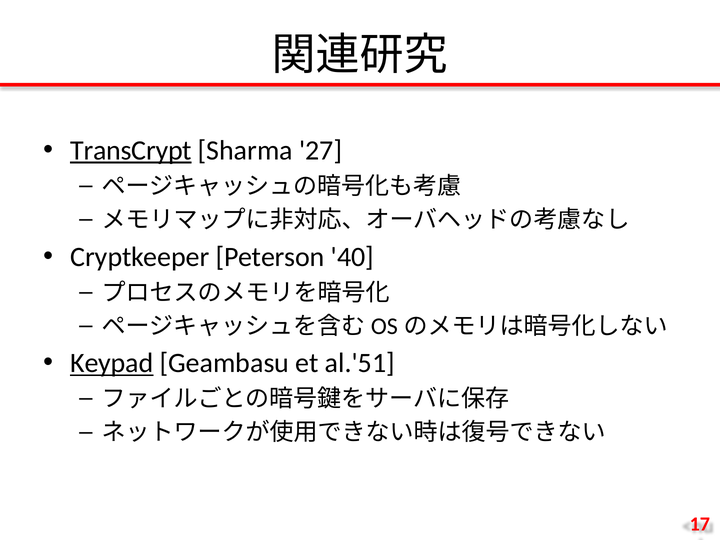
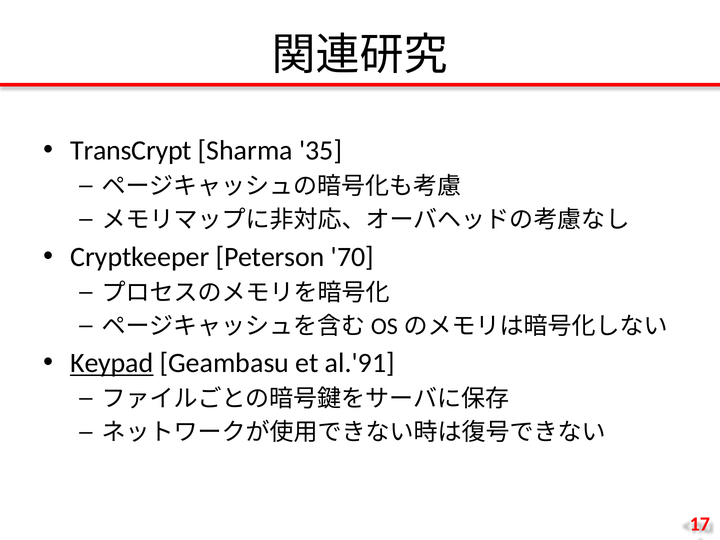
TransCrypt underline: present -> none
27: 27 -> 35
40: 40 -> 70
al.'51: al.'51 -> al.'91
